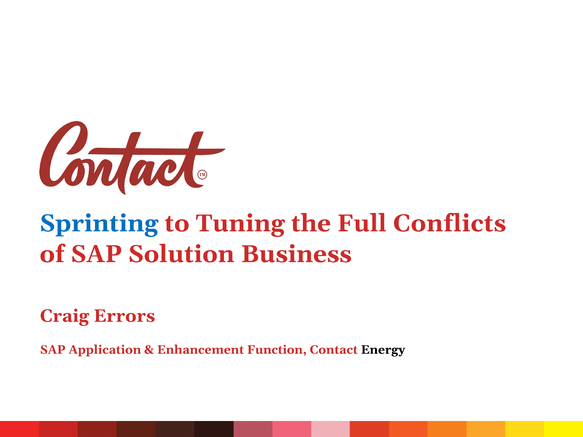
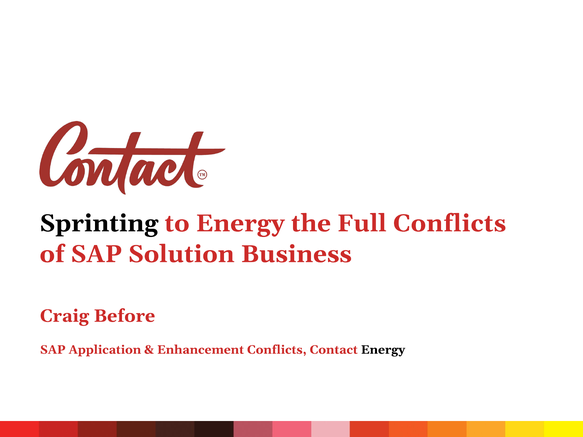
Sprinting colour: blue -> black
to Tuning: Tuning -> Energy
Errors: Errors -> Before
Enhancement Function: Function -> Conflicts
